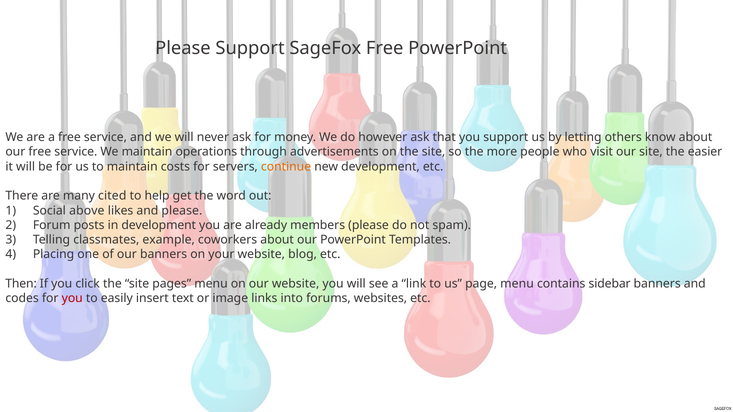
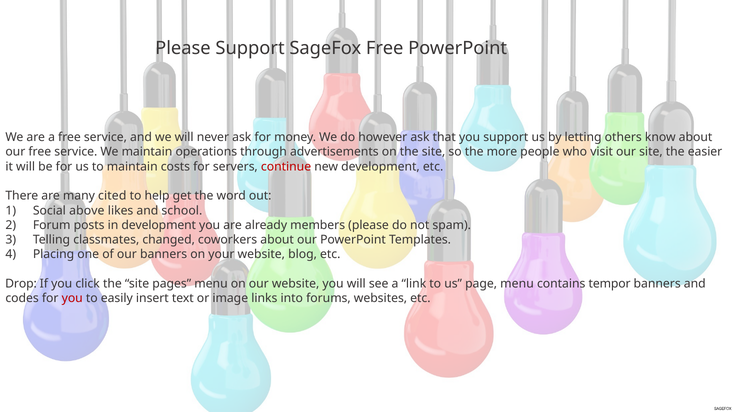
continue colour: orange -> red
and please: please -> school
example: example -> changed
Then: Then -> Drop
sidebar: sidebar -> tempor
